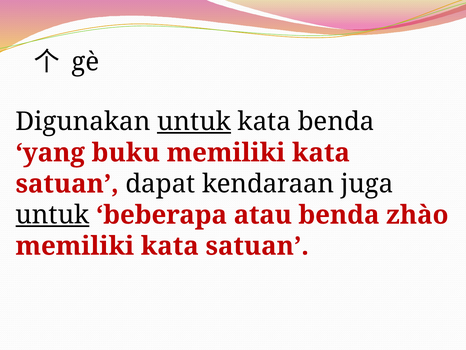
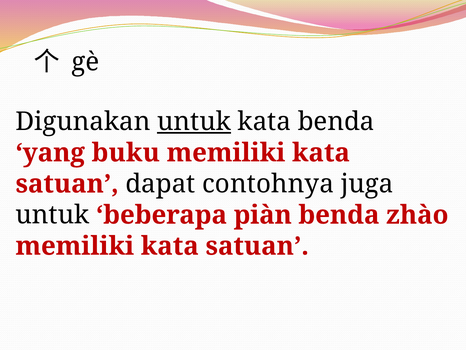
kendaraan: kendaraan -> contohnya
untuk at (52, 215) underline: present -> none
atau: atau -> piàn
